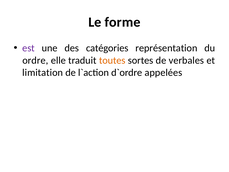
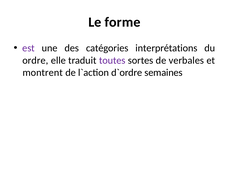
représentation: représentation -> interprétations
toutes colour: orange -> purple
limitation: limitation -> montrent
appelées: appelées -> semaines
